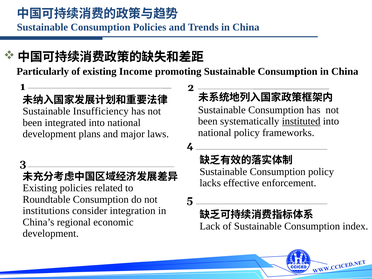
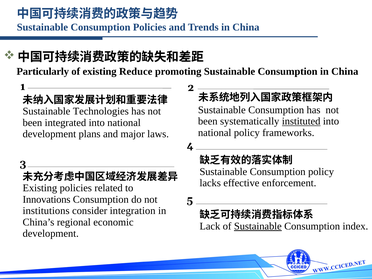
Income: Income -> Reduce
Insufficiency: Insufficiency -> Technologies
Roundtable: Roundtable -> Innovations
Sustainable at (258, 226) underline: none -> present
